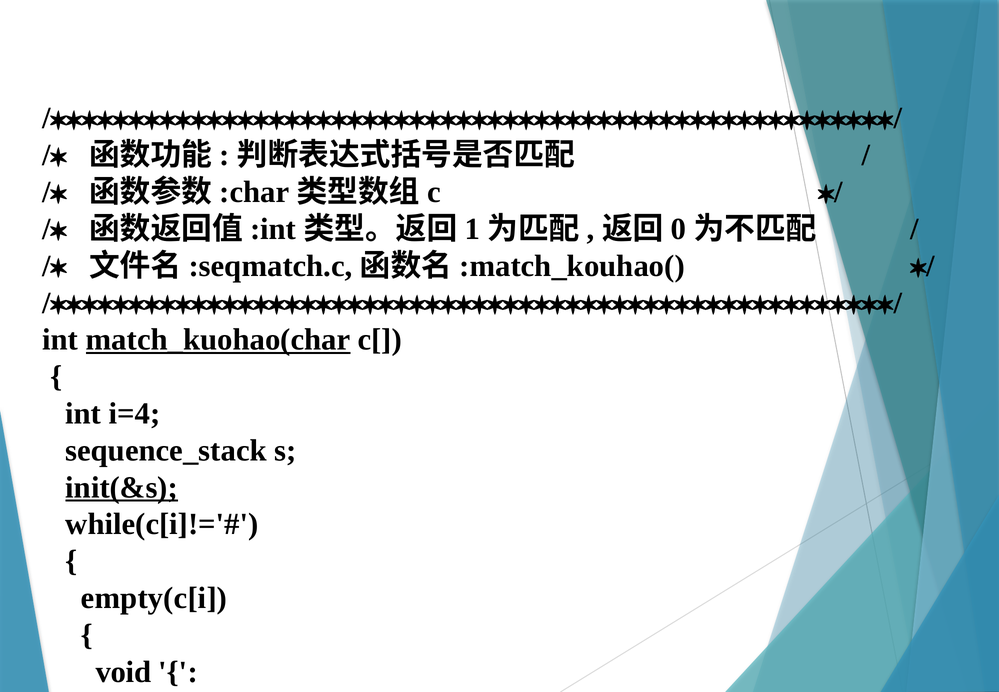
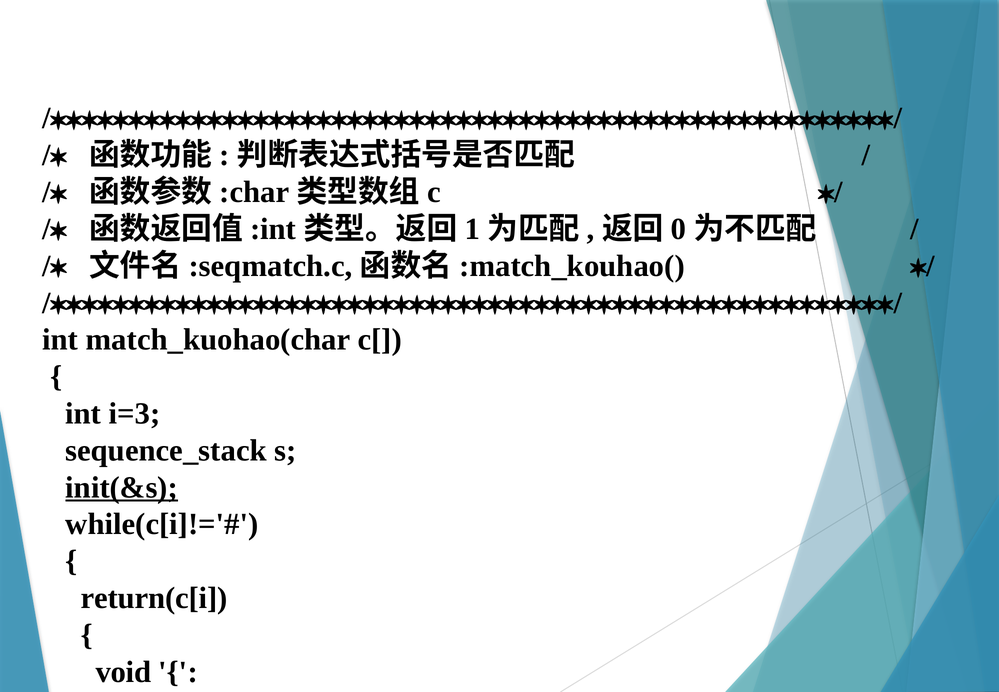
match_kuohao(char underline: present -> none
i=4: i=4 -> i=3
empty(c[i: empty(c[i -> return(c[i
